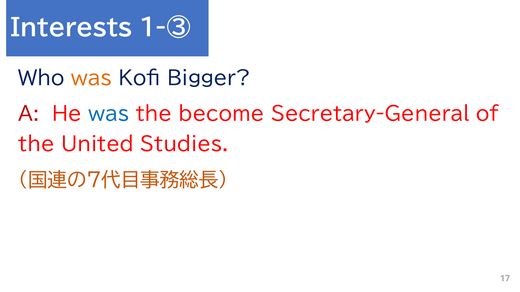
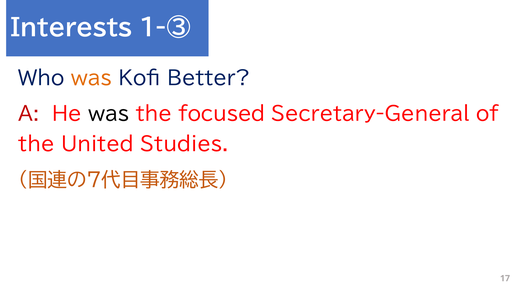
Bigger: Bigger -> Better
was at (109, 114) colour: blue -> black
become: become -> focused
